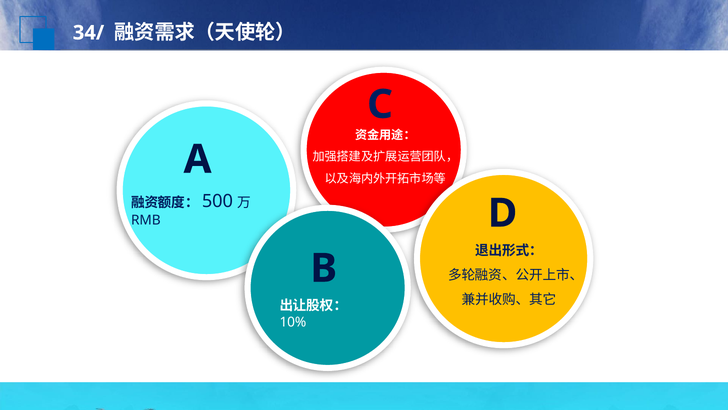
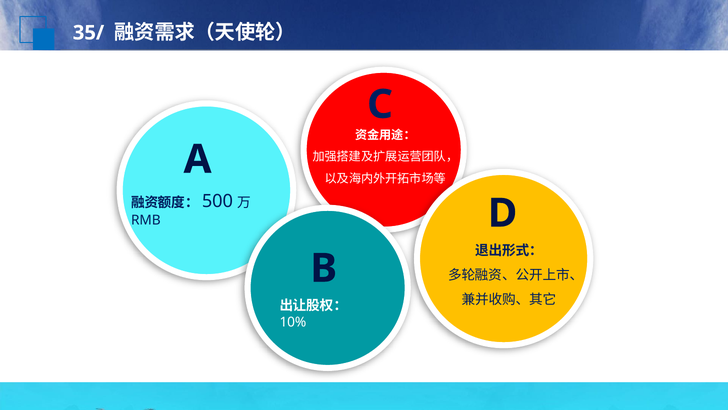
34/: 34/ -> 35/
